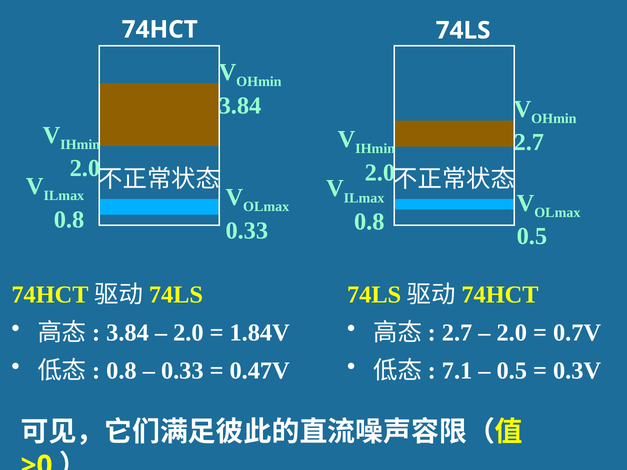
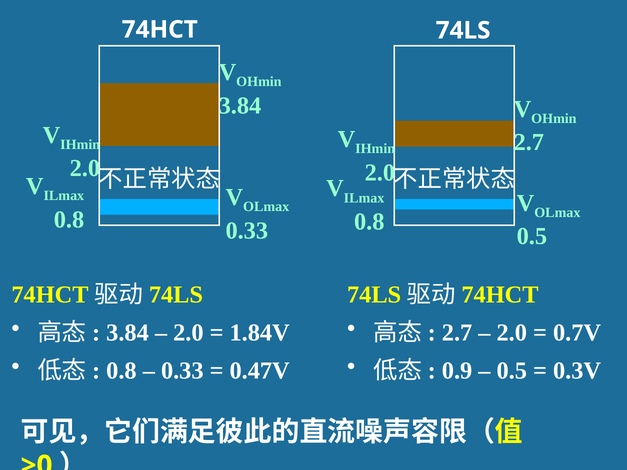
7.1: 7.1 -> 0.9
